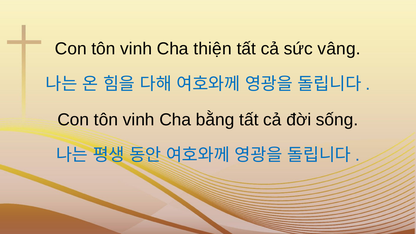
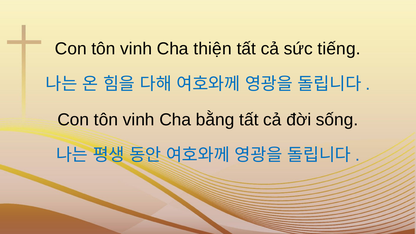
vâng: vâng -> tiếng
